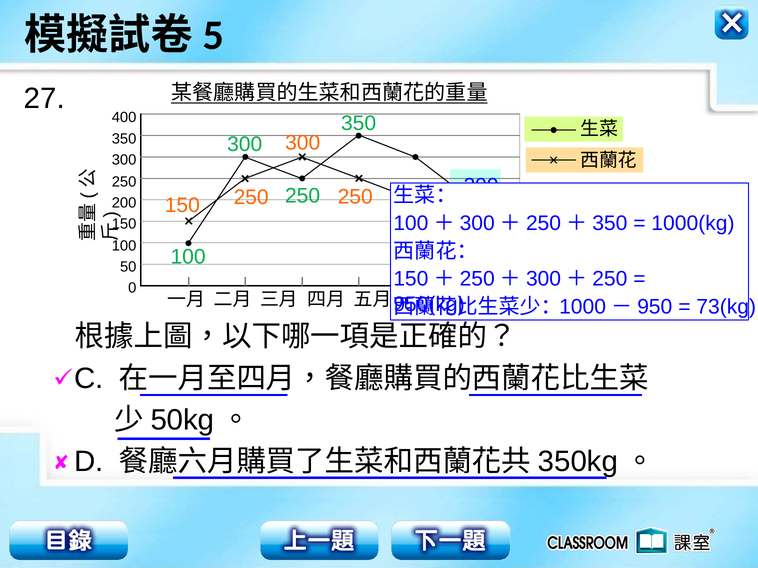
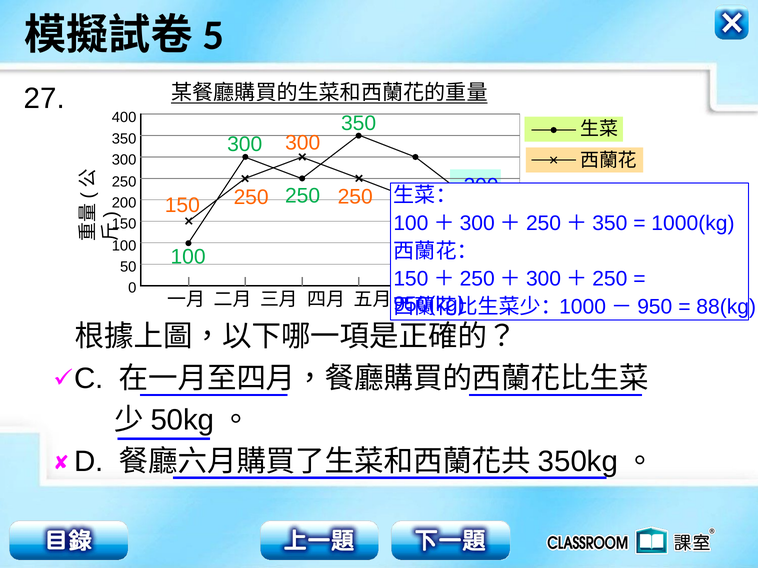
73(kg: 73(kg -> 88(kg
